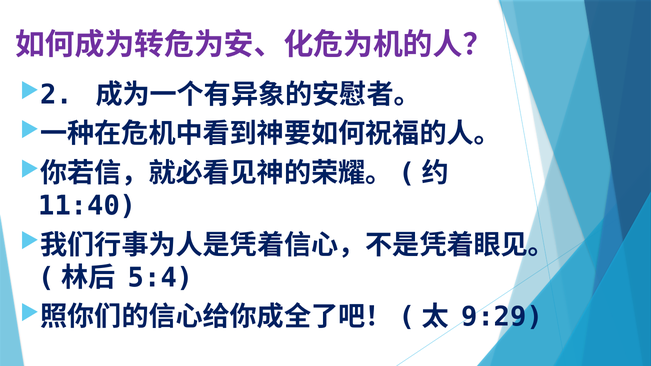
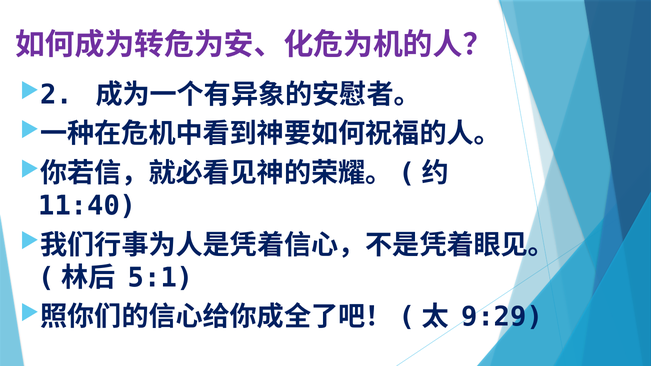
5:4: 5:4 -> 5:1
